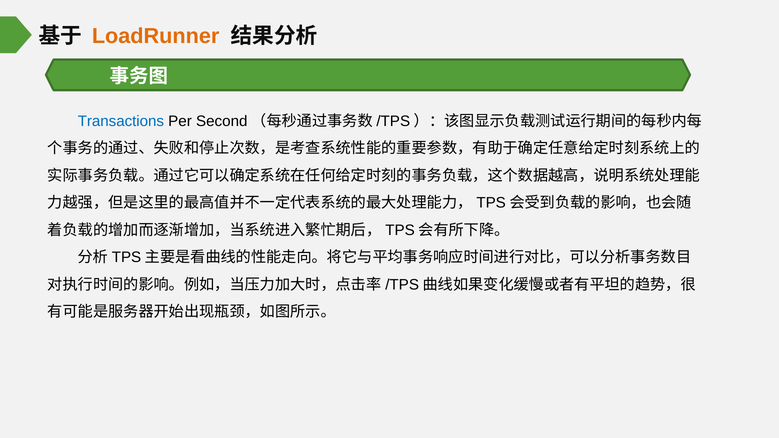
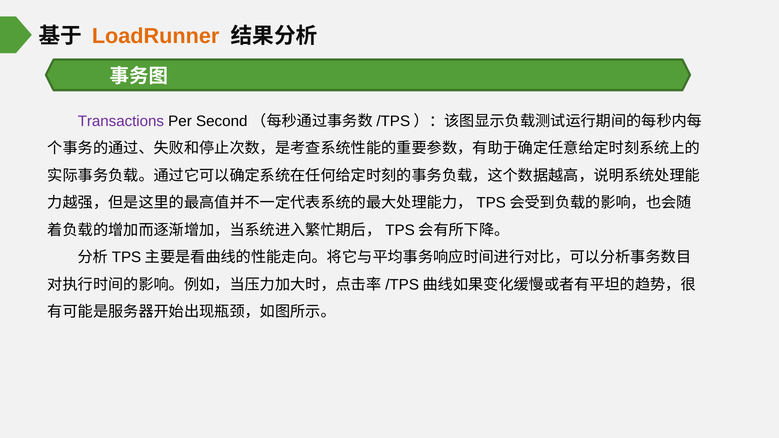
Transactions colour: blue -> purple
